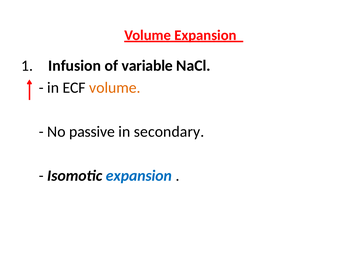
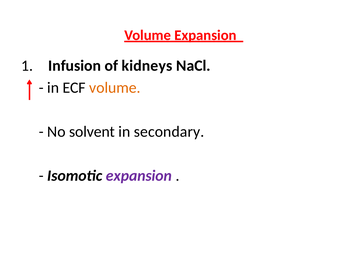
variable: variable -> kidneys
passive: passive -> solvent
expansion at (139, 176) colour: blue -> purple
